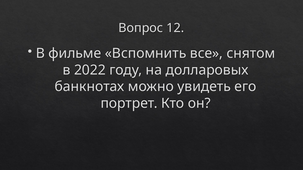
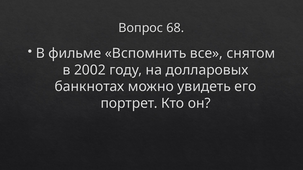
12: 12 -> 68
2022: 2022 -> 2002
